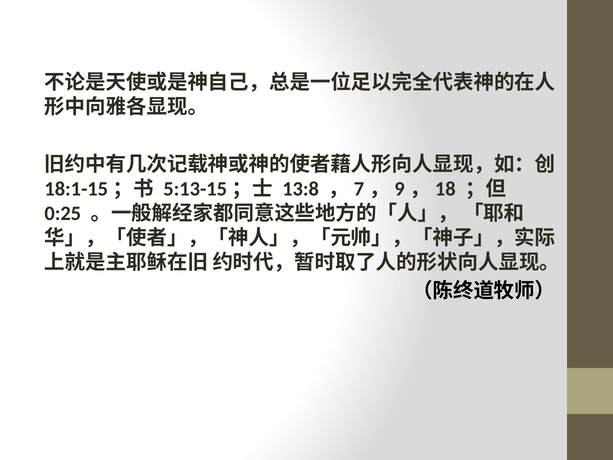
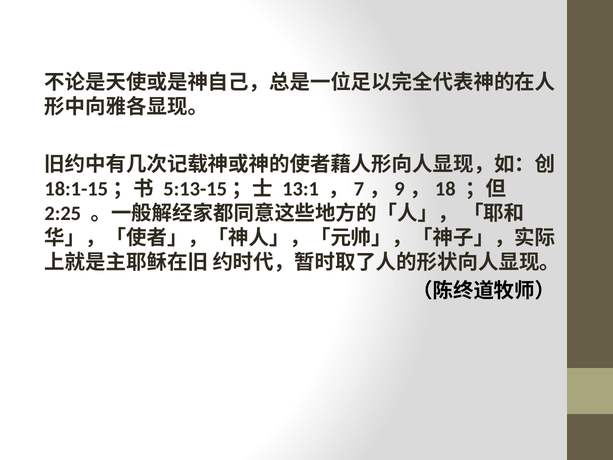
13:8: 13:8 -> 13:1
0:25: 0:25 -> 2:25
